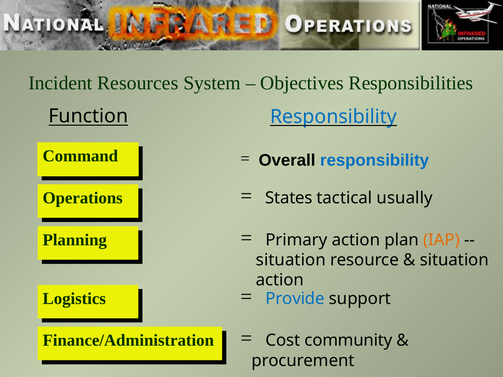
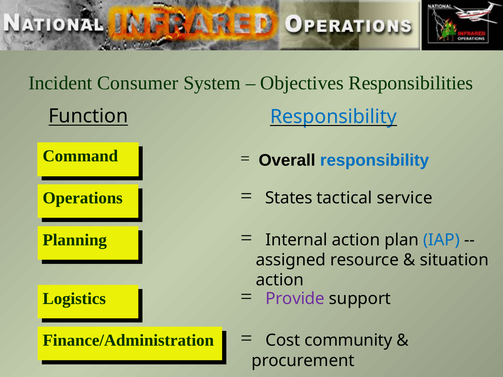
Resources: Resources -> Consumer
usually: usually -> service
Primary: Primary -> Internal
IAP colour: orange -> blue
situation at (291, 260): situation -> assigned
Provide colour: blue -> purple
